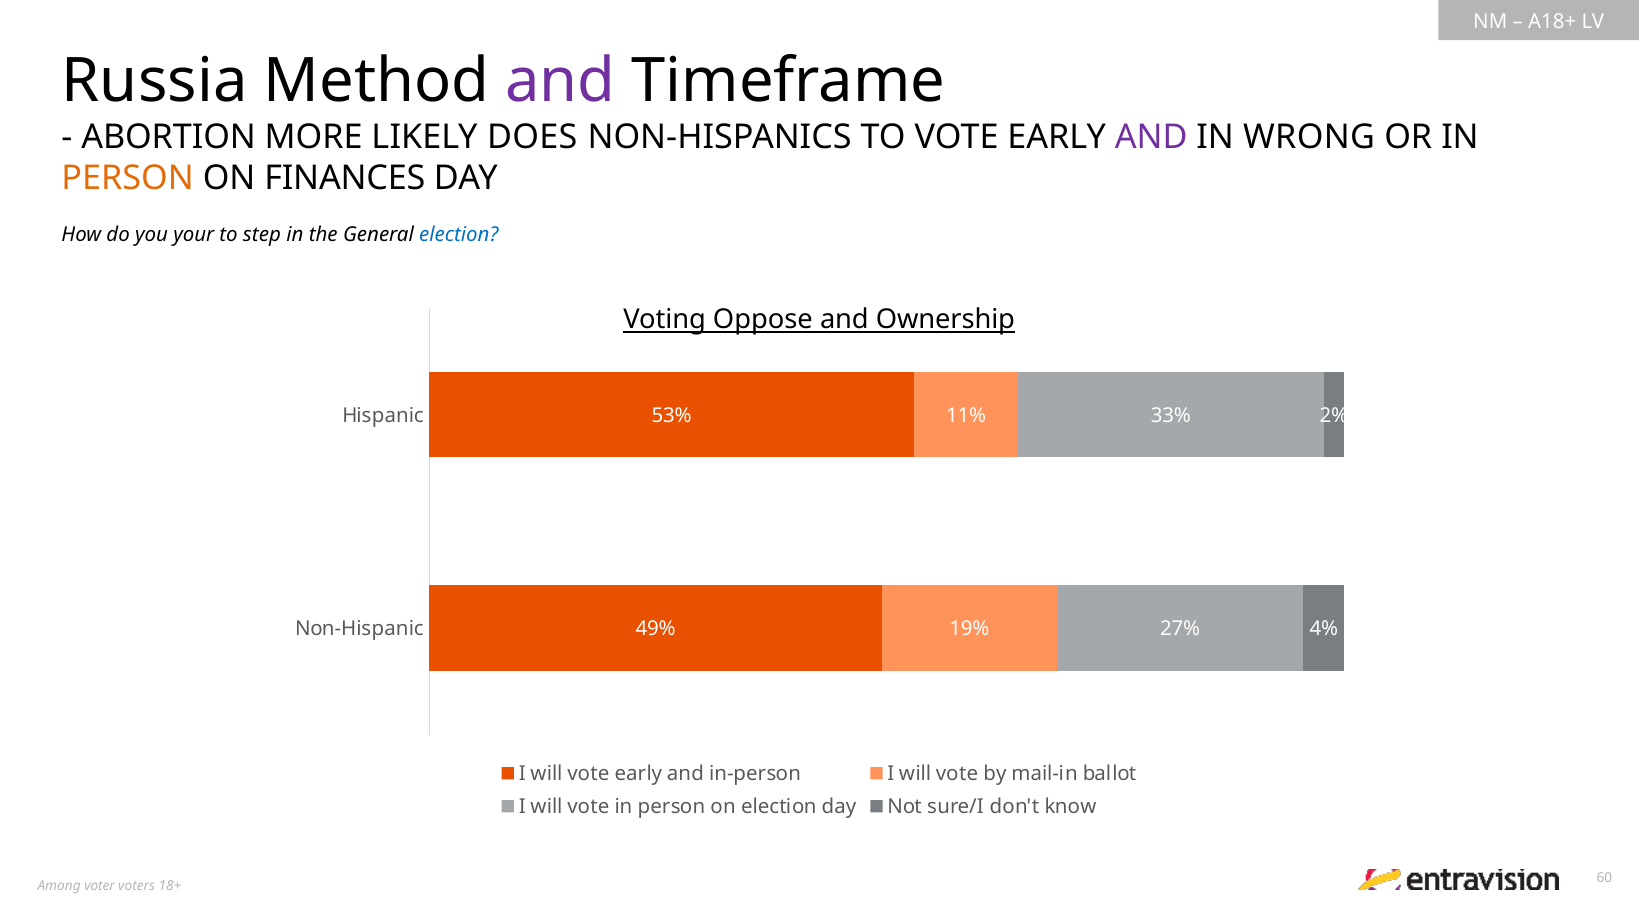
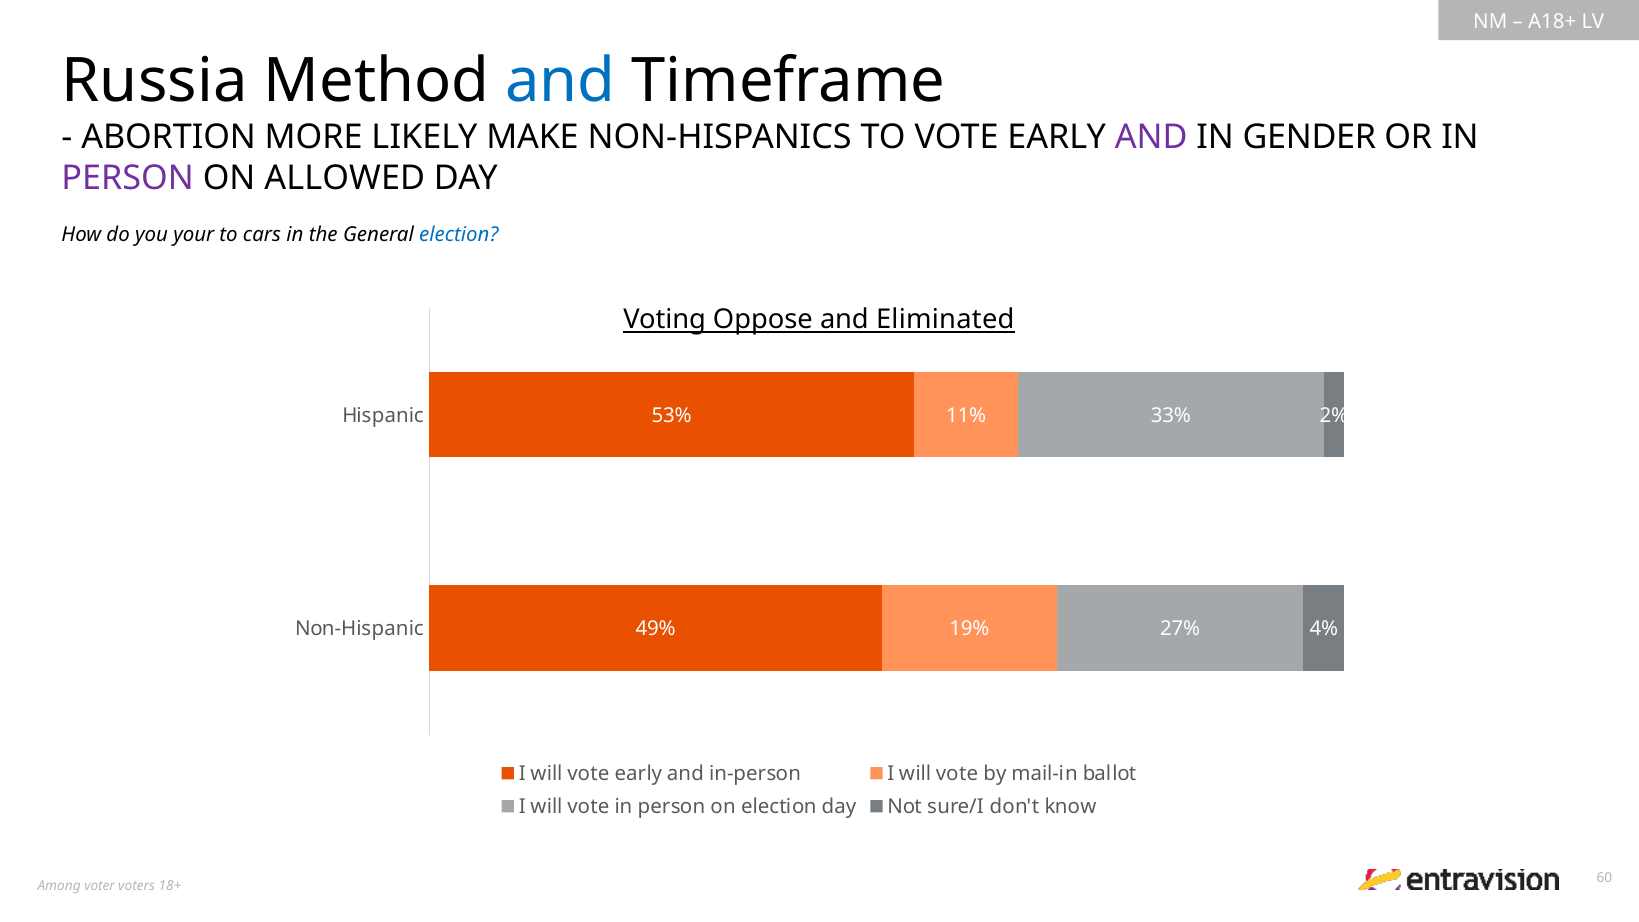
and at (561, 81) colour: purple -> blue
DOES: DOES -> MAKE
WRONG: WRONG -> GENDER
PERSON at (128, 178) colour: orange -> purple
FINANCES: FINANCES -> ALLOWED
step: step -> cars
Ownership: Ownership -> Eliminated
